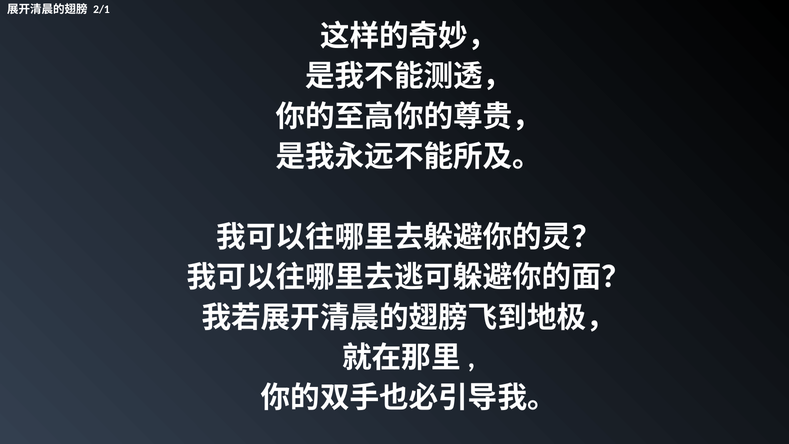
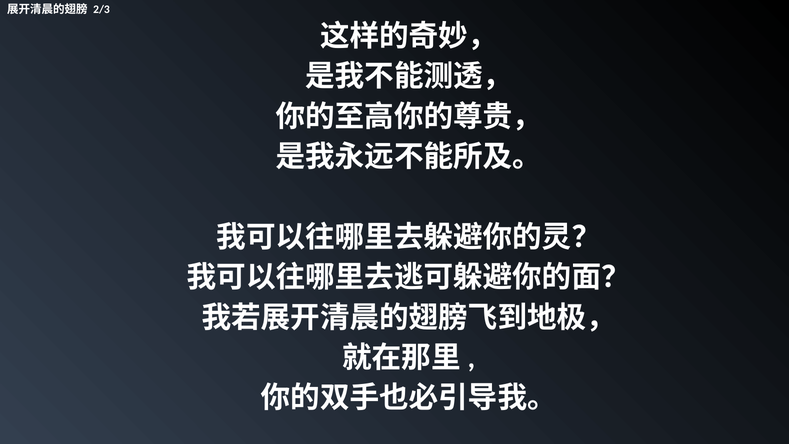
2/1: 2/1 -> 2/3
